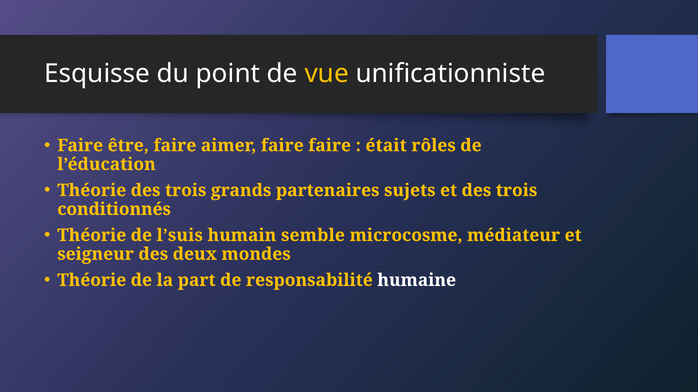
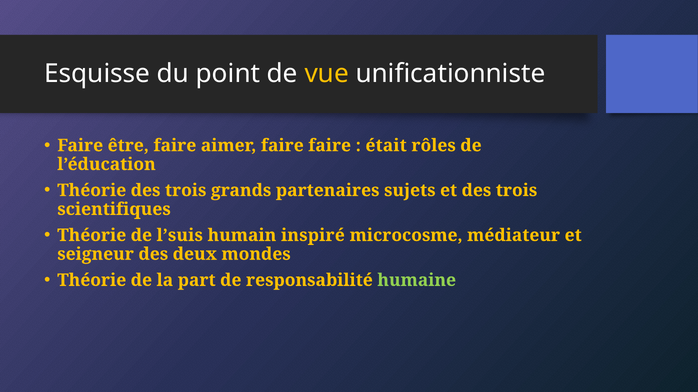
conditionnés: conditionnés -> scientifiques
semble: semble -> inspiré
humaine colour: white -> light green
